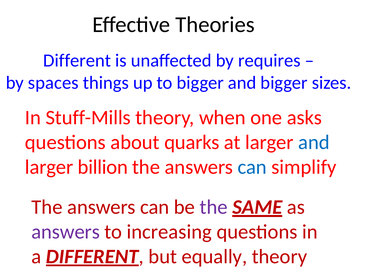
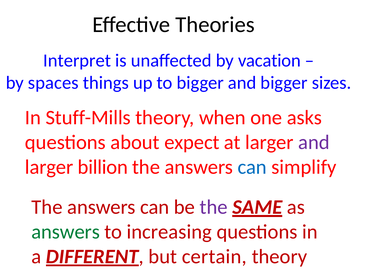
Different at (77, 61): Different -> Interpret
requires: requires -> vacation
quarks: quarks -> expect
and at (314, 142) colour: blue -> purple
answers at (66, 232) colour: purple -> green
equally: equally -> certain
